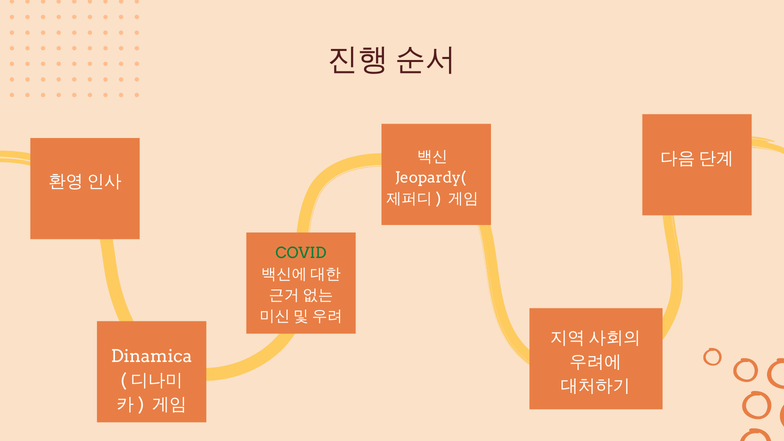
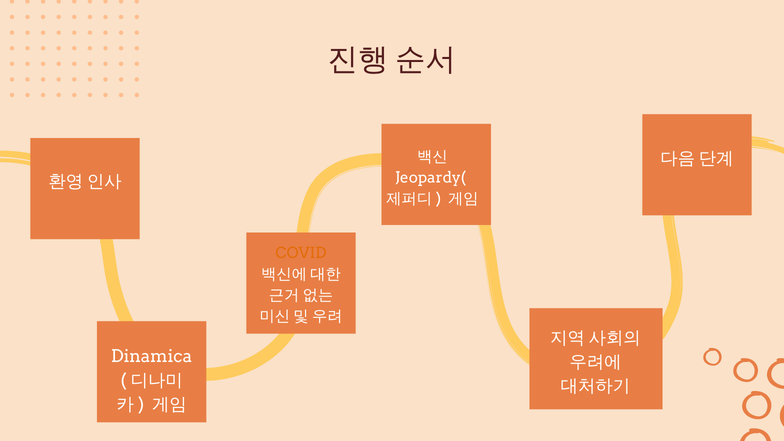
COVID colour: green -> orange
